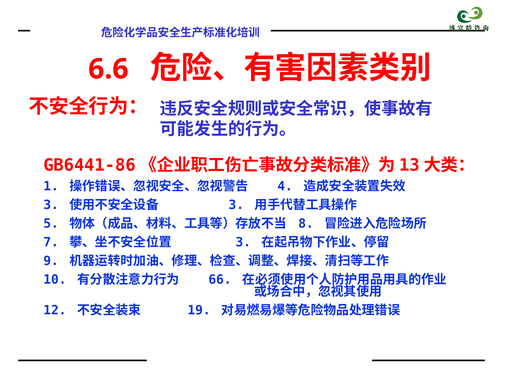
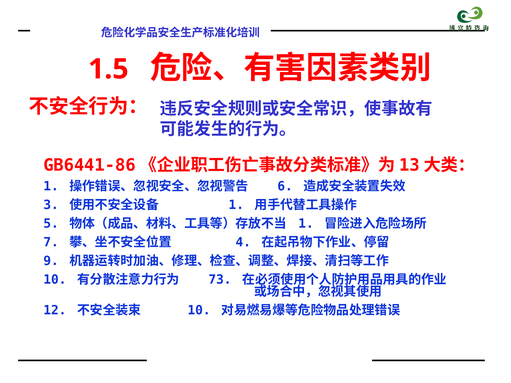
6.6: 6.6 -> 1.5
4: 4 -> 6
3 at (236, 205): 3 -> 1
8 at (306, 224): 8 -> 1
3 at (243, 242): 3 -> 4
66: 66 -> 73
19 at (199, 311): 19 -> 10
